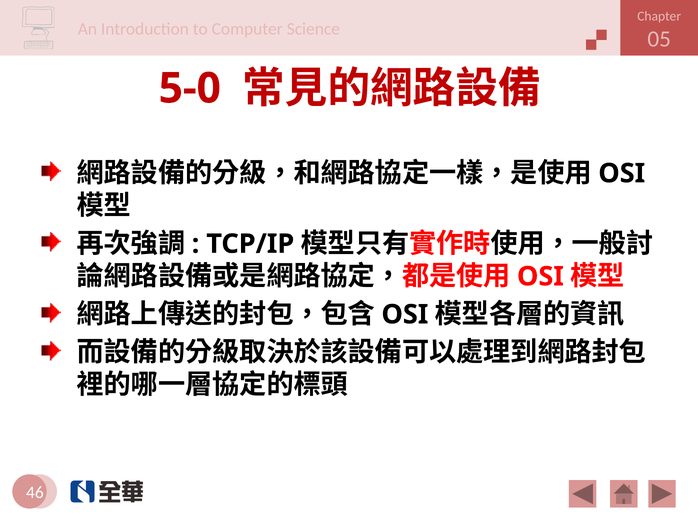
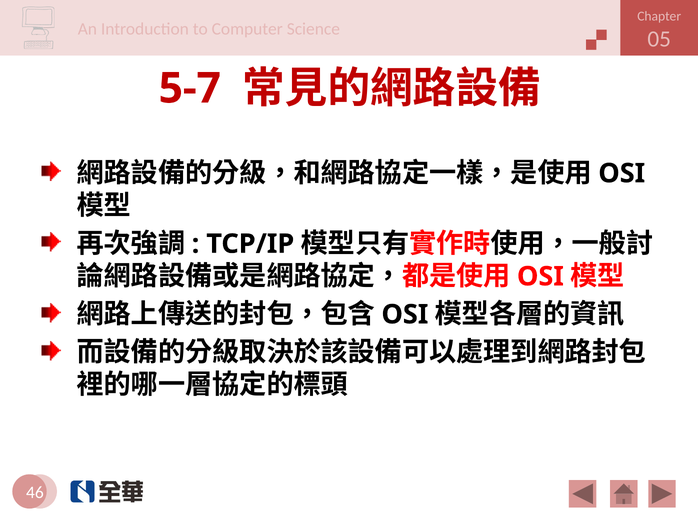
5-0: 5-0 -> 5-7
